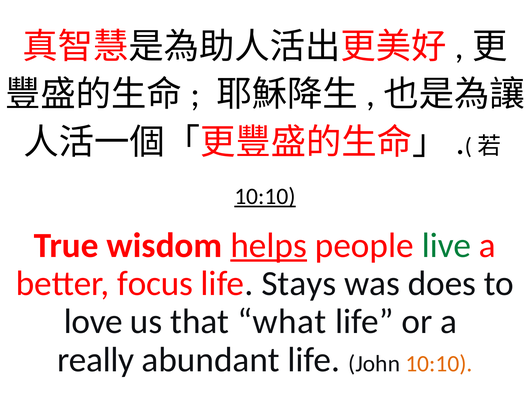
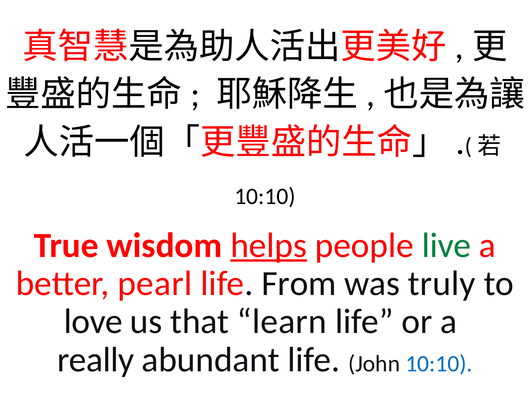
10:10 at (265, 197) underline: present -> none
focus: focus -> pearl
Stays: Stays -> From
does: does -> truly
what: what -> learn
10:10 at (439, 364) colour: orange -> blue
